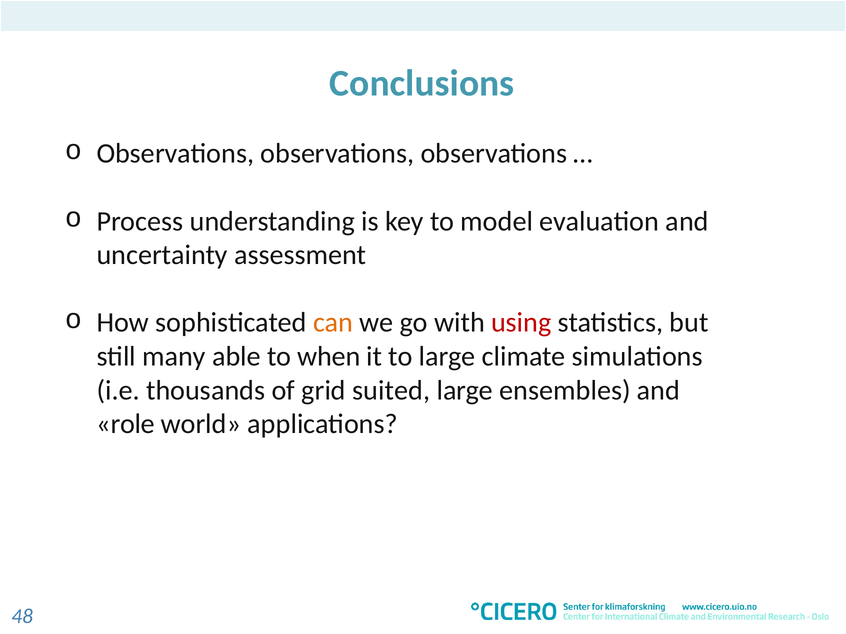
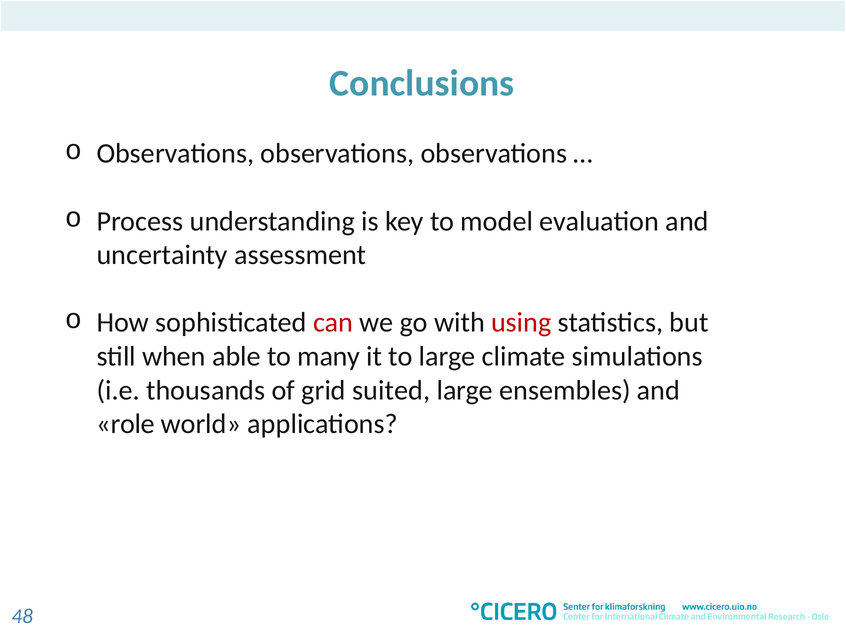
can colour: orange -> red
many: many -> when
when: when -> many
